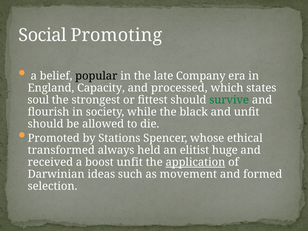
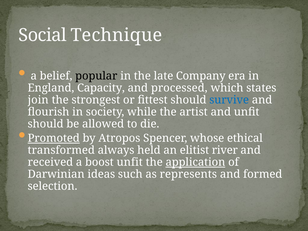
Promoting: Promoting -> Technique
soul: soul -> join
survive colour: green -> blue
black: black -> artist
Promoted underline: none -> present
Stations: Stations -> Atropos
huge: huge -> river
movement: movement -> represents
